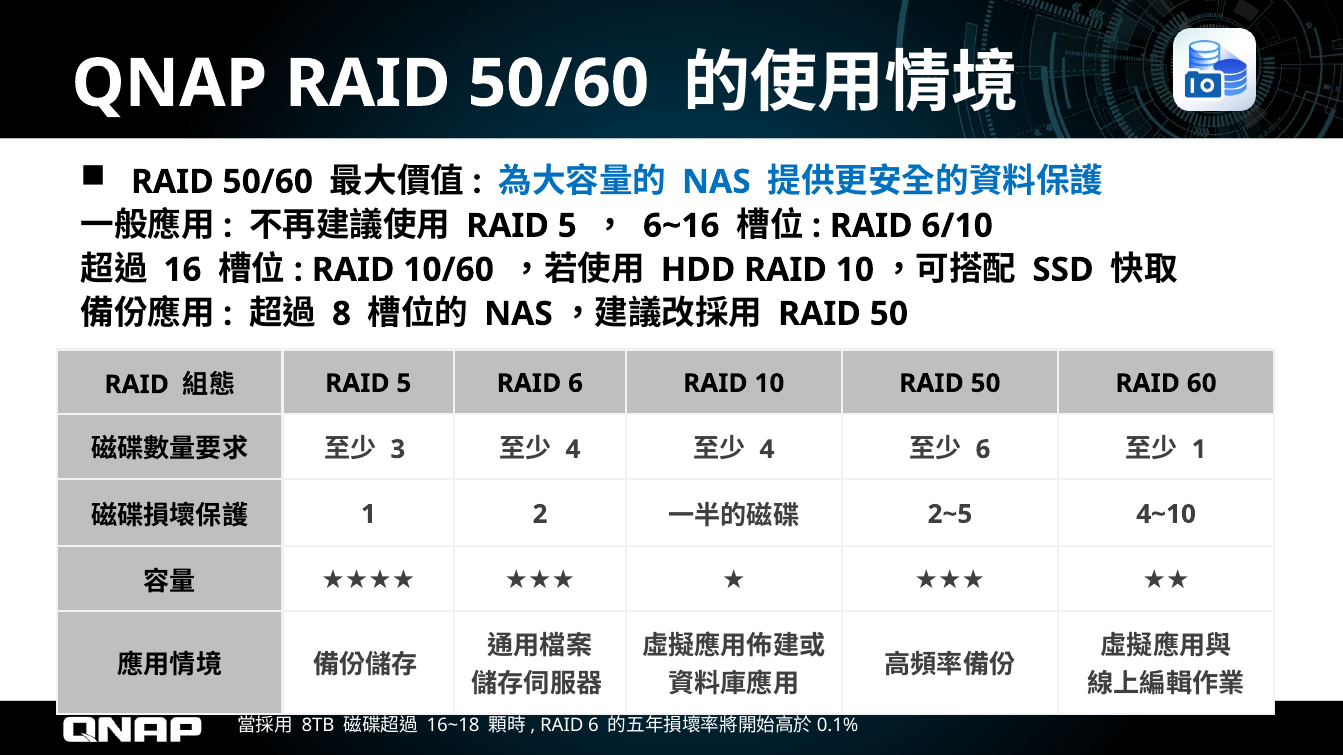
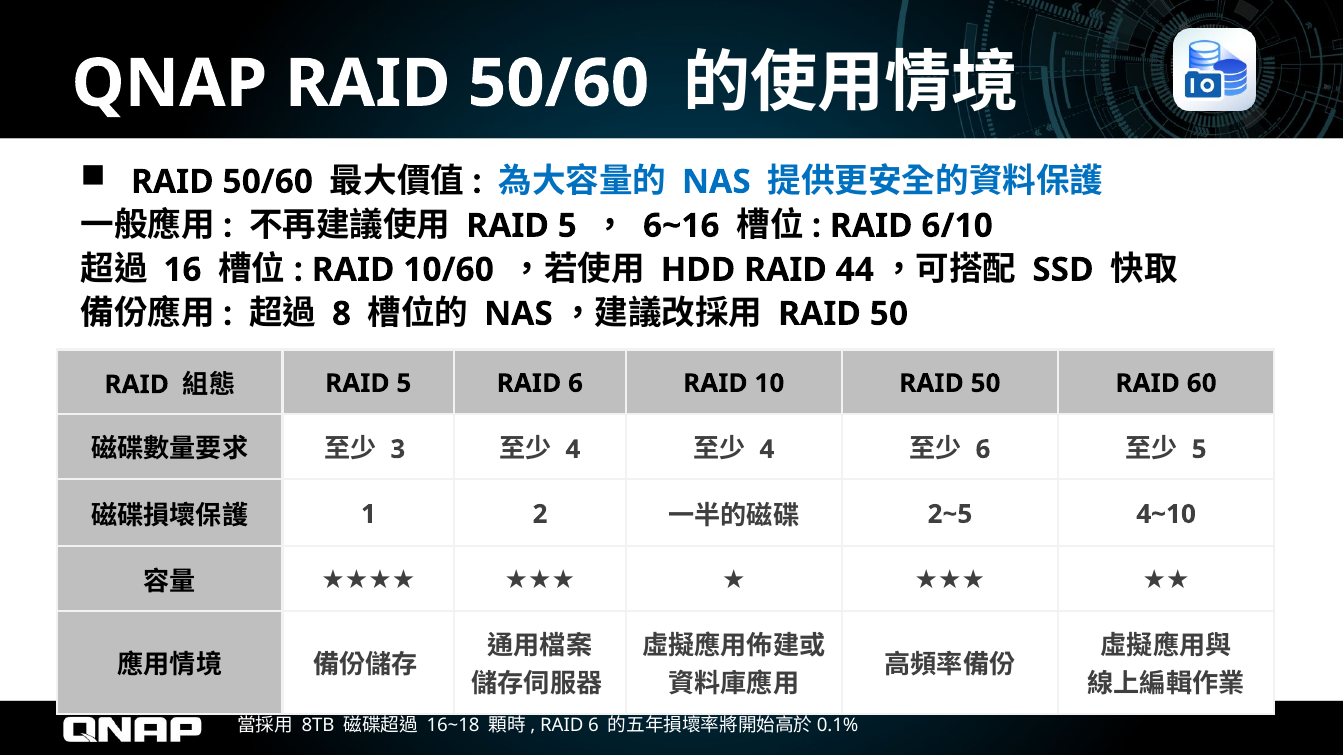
HDD RAID 10: 10 -> 44
1 at (1199, 450): 1 -> 5
